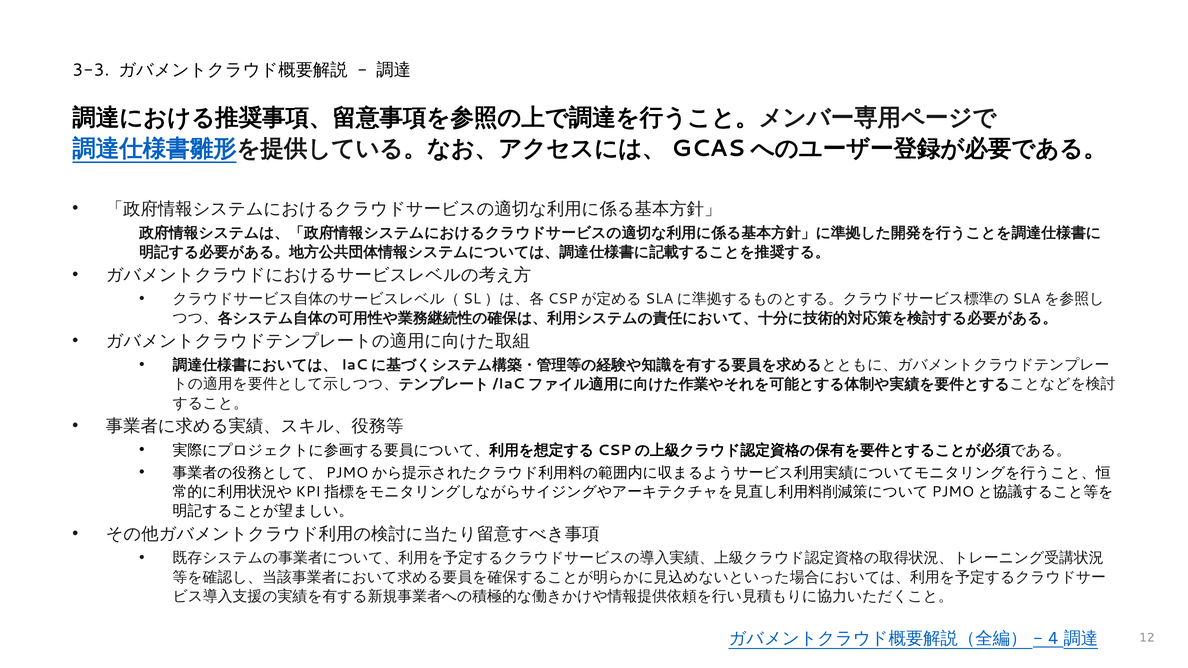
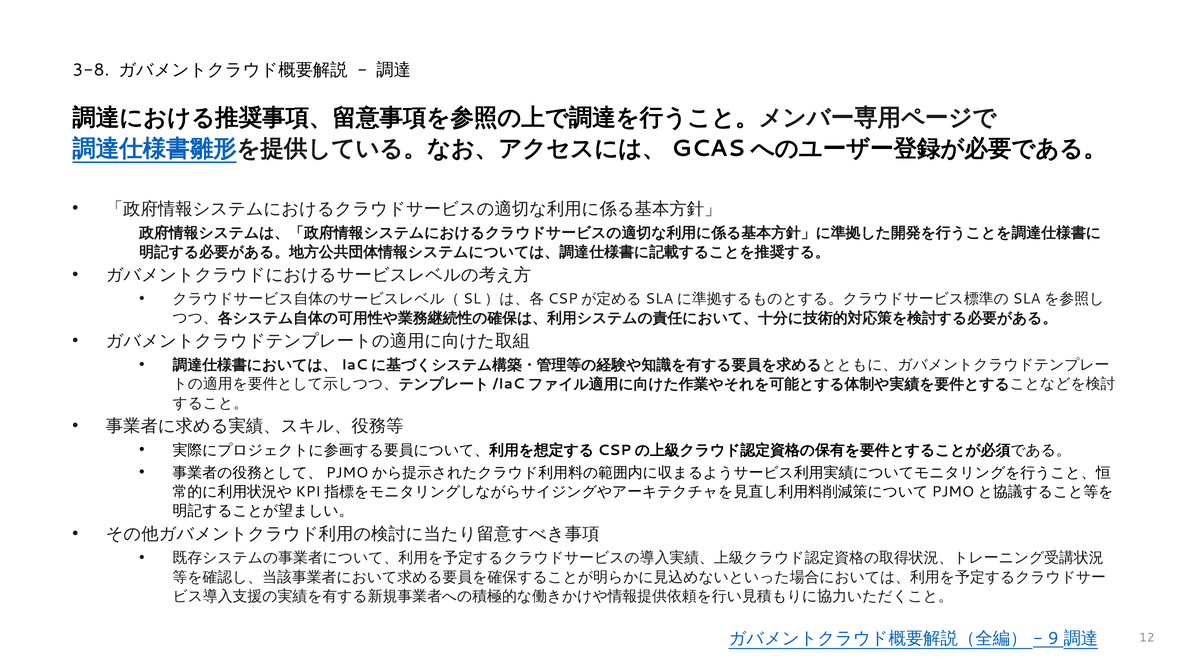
3-3: 3-3 -> 3-8
4: 4 -> 9
